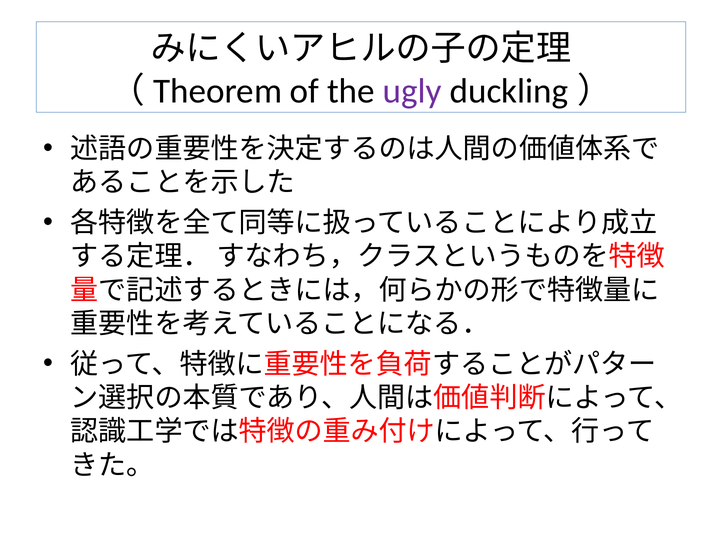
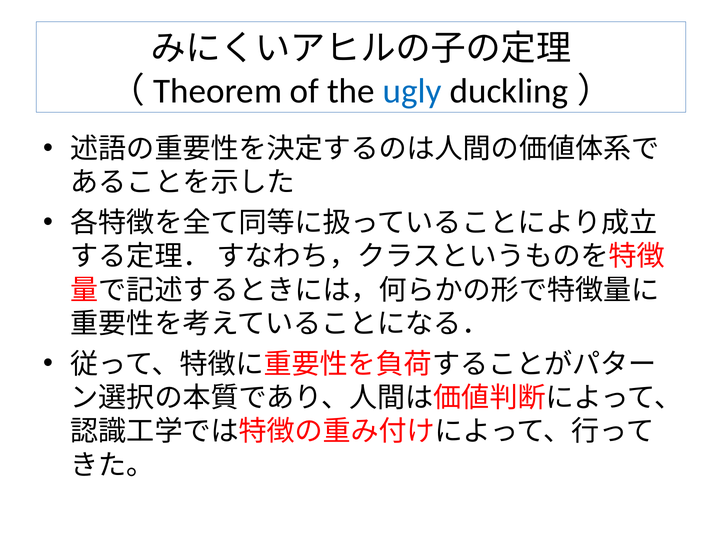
ugly colour: purple -> blue
